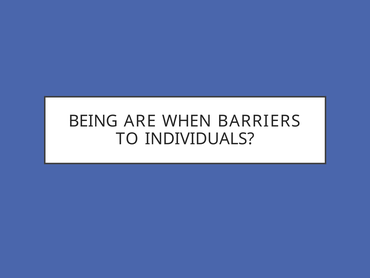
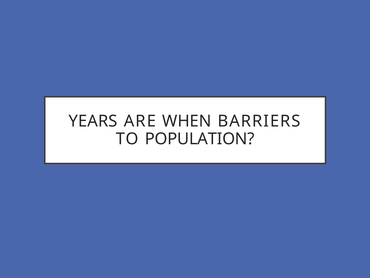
BEING: BEING -> YEARS
INDIVIDUALS: INDIVIDUALS -> POPULATION
